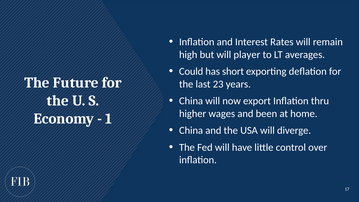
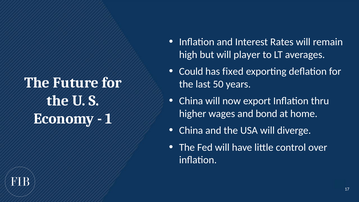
short: short -> fixed
23: 23 -> 50
been: been -> bond
